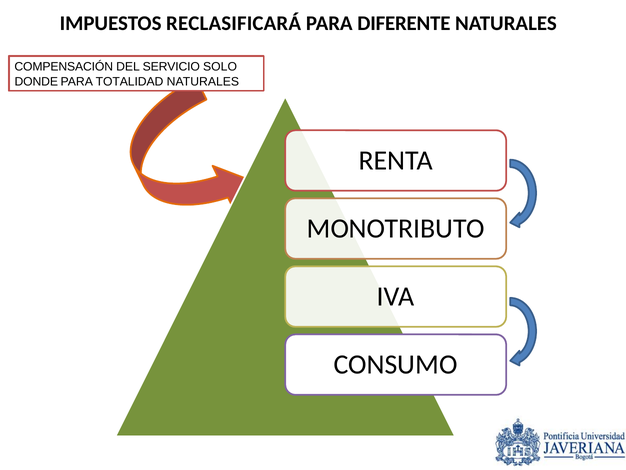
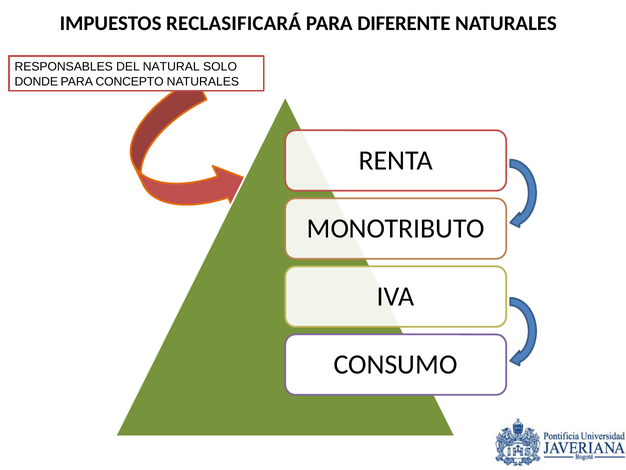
COMPENSACIÓN: COMPENSACIÓN -> RESPONSABLES
SERVICIO: SERVICIO -> NATURAL
TOTALIDAD: TOTALIDAD -> CONCEPTO
